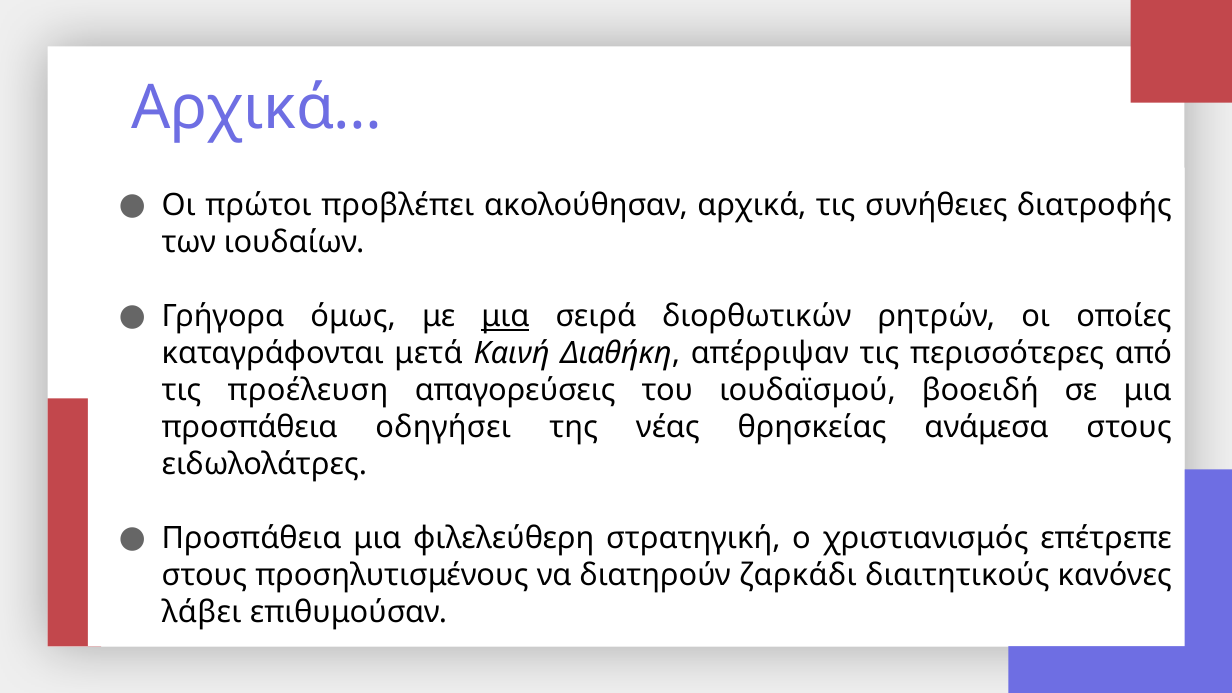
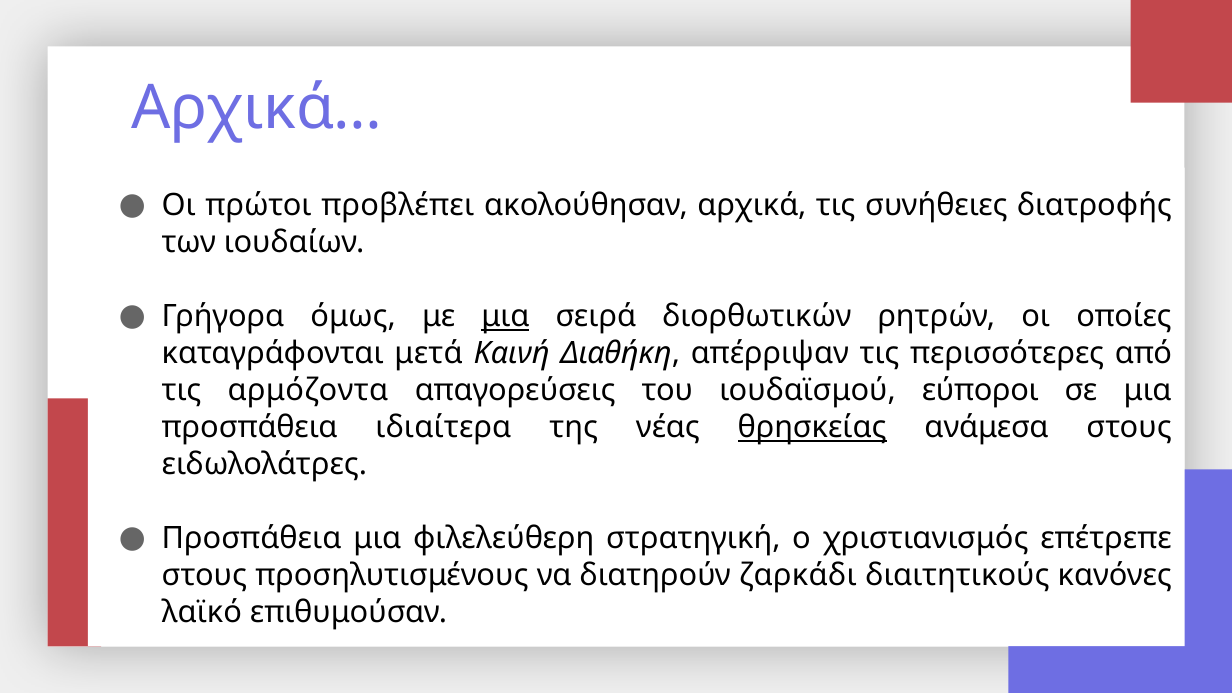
προέλευση: προέλευση -> αρμόζοντα
βοοειδή: βοοειδή -> εύποροι
οδηγήσει: οδηγήσει -> ιδιαίτερα
θρησκείας underline: none -> present
λάβει: λάβει -> λαϊκό
